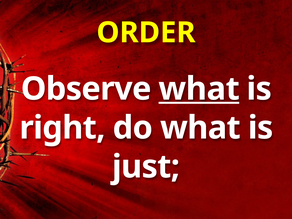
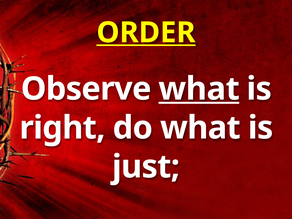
ORDER underline: none -> present
